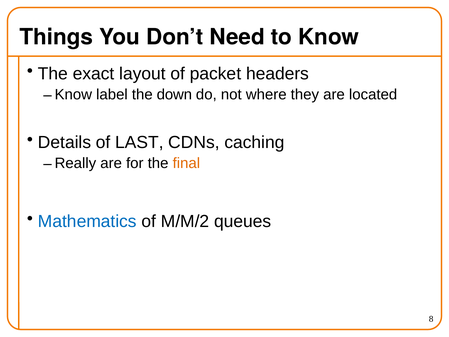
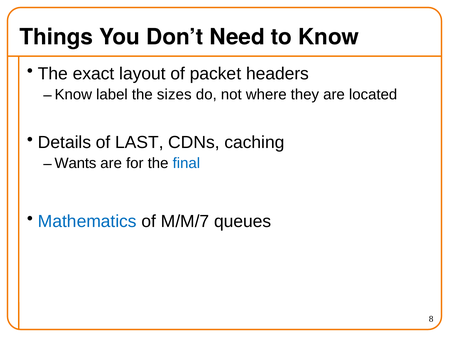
down: down -> sizes
Really: Really -> Wants
final colour: orange -> blue
M/M/2: M/M/2 -> M/M/7
